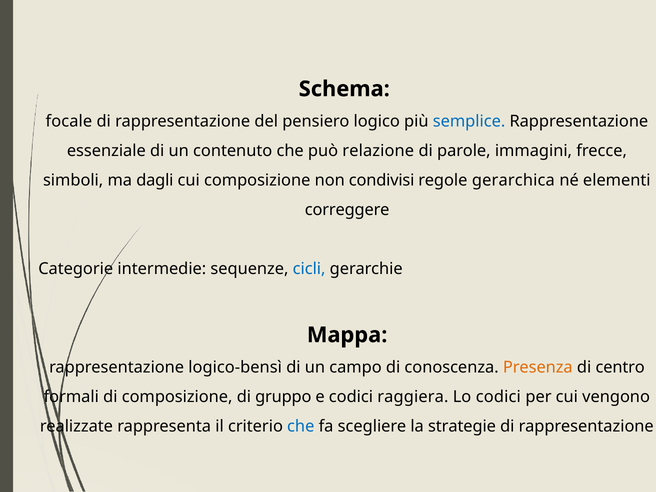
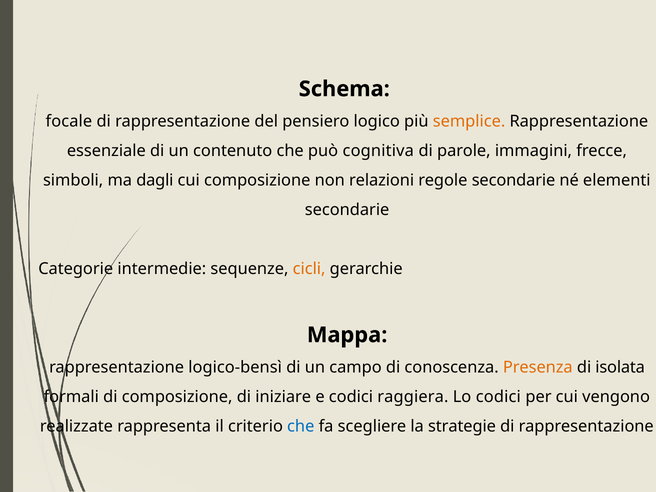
semplice colour: blue -> orange
relazione: relazione -> cognitiva
condivisi: condivisi -> relazioni
regole gerarchica: gerarchica -> secondarie
correggere at (347, 210): correggere -> secondarie
cicli colour: blue -> orange
centro: centro -> isolata
gruppo: gruppo -> iniziare
